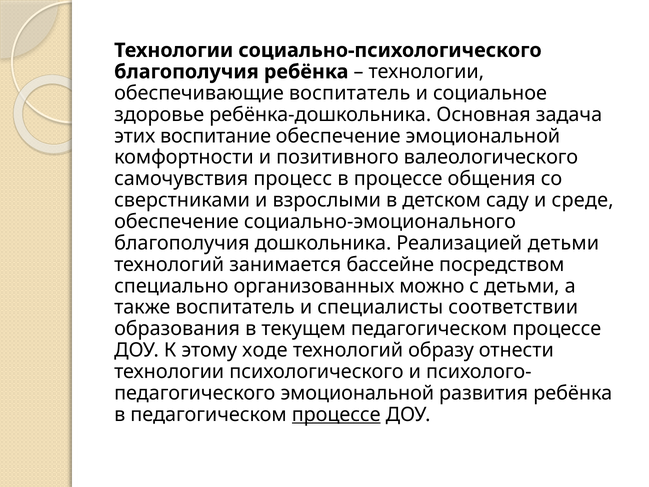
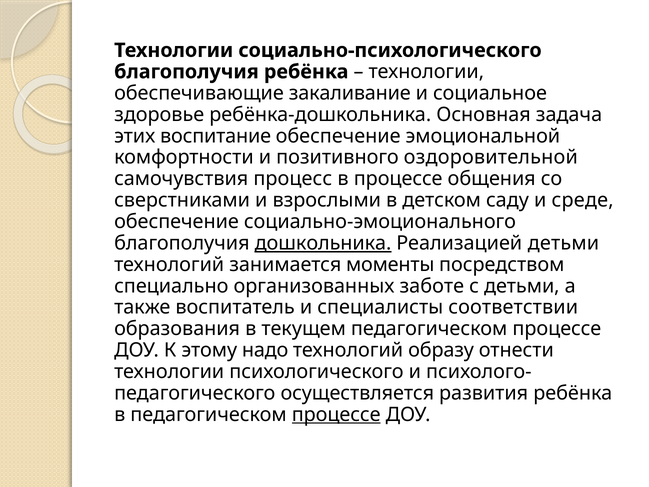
обеспечивающие воспитатель: воспитатель -> закаливание
валеологического: валеологического -> оздоровительной
дошкольника underline: none -> present
бассейне: бассейне -> моменты
можно: можно -> заботе
ходе: ходе -> надо
эмоциональной at (357, 393): эмоциональной -> осуществляется
